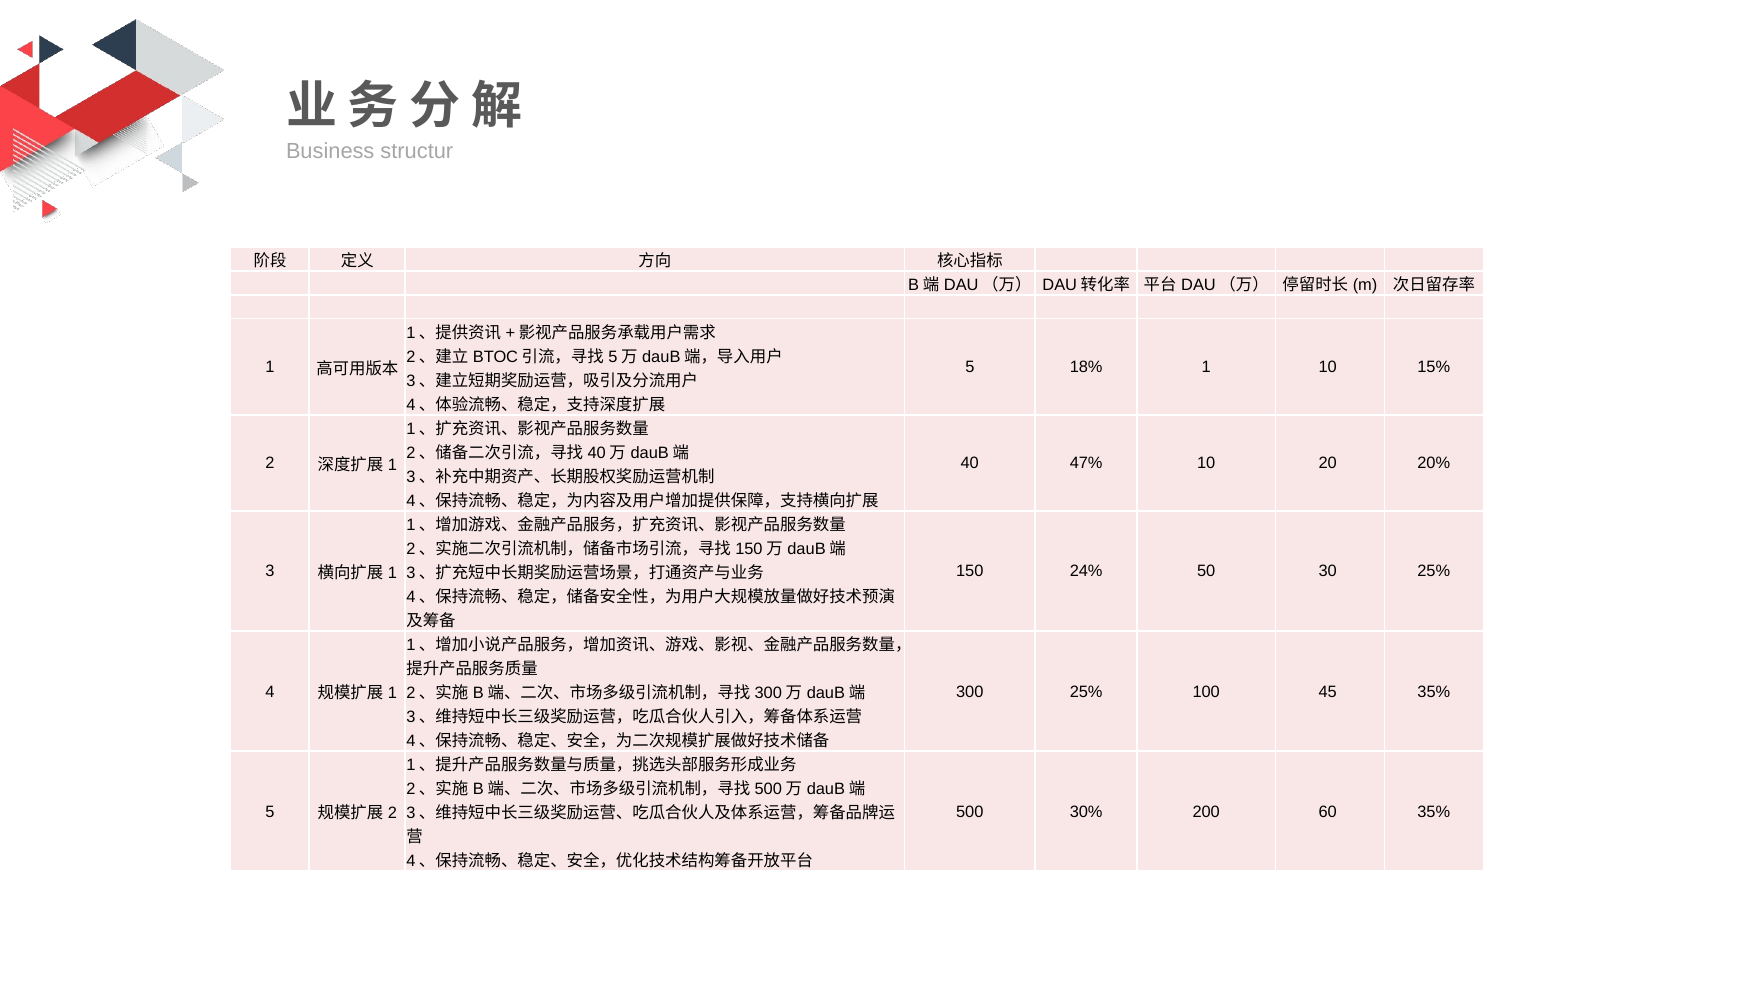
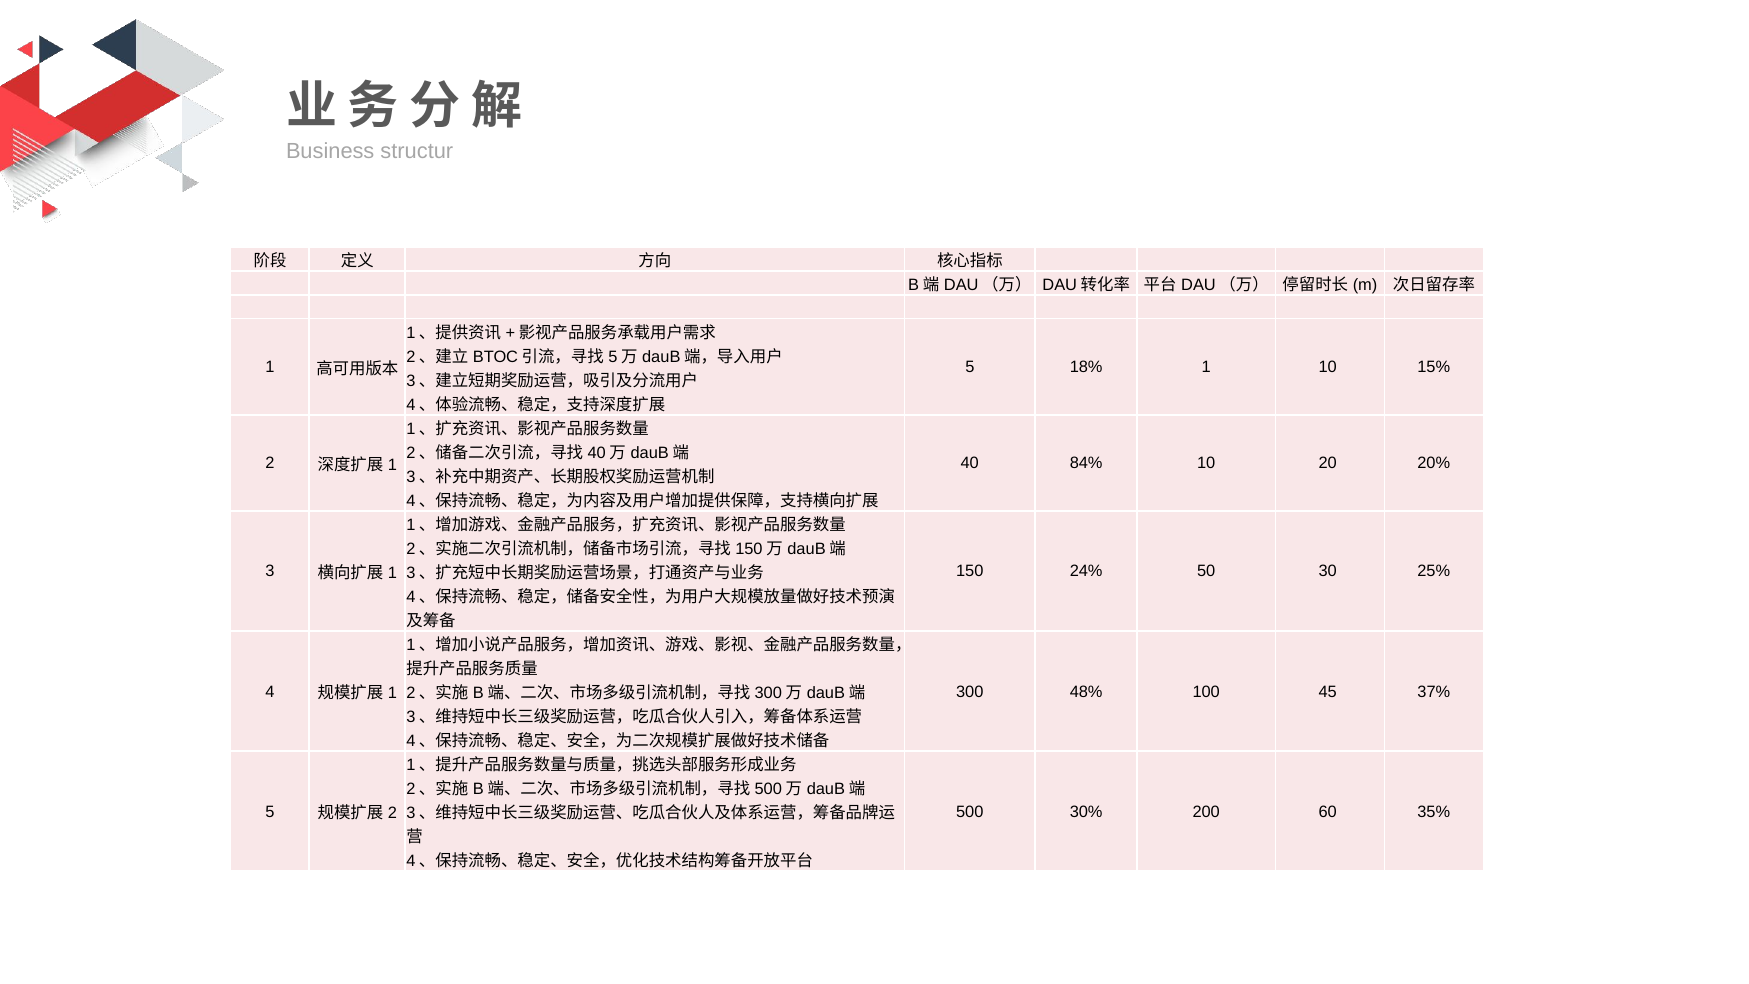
47%: 47% -> 84%
300 25%: 25% -> 48%
45 35%: 35% -> 37%
